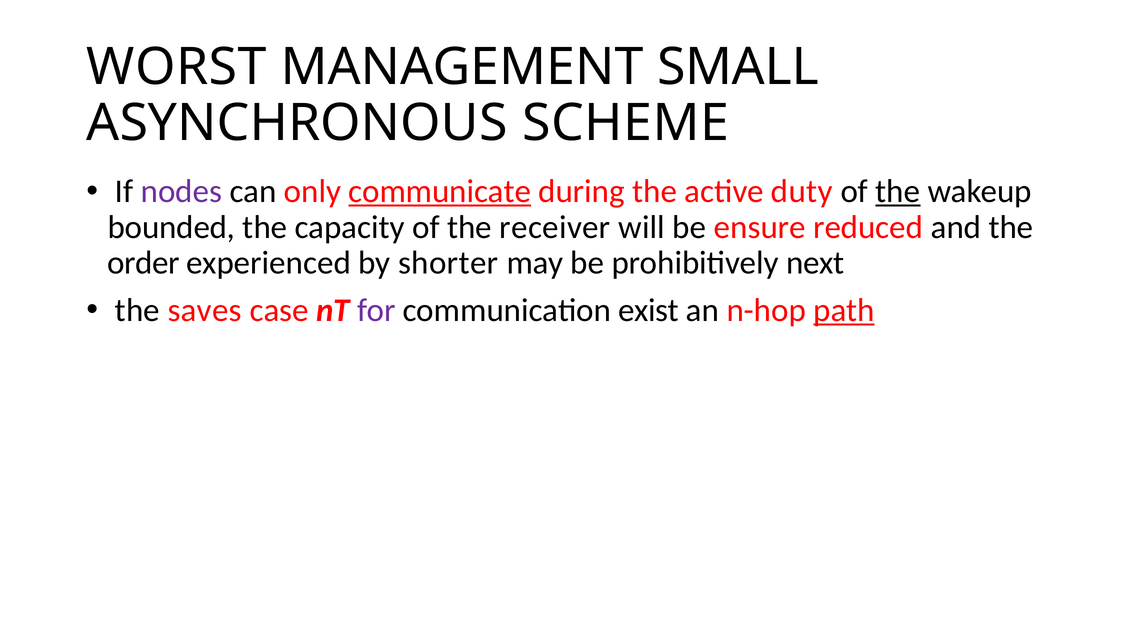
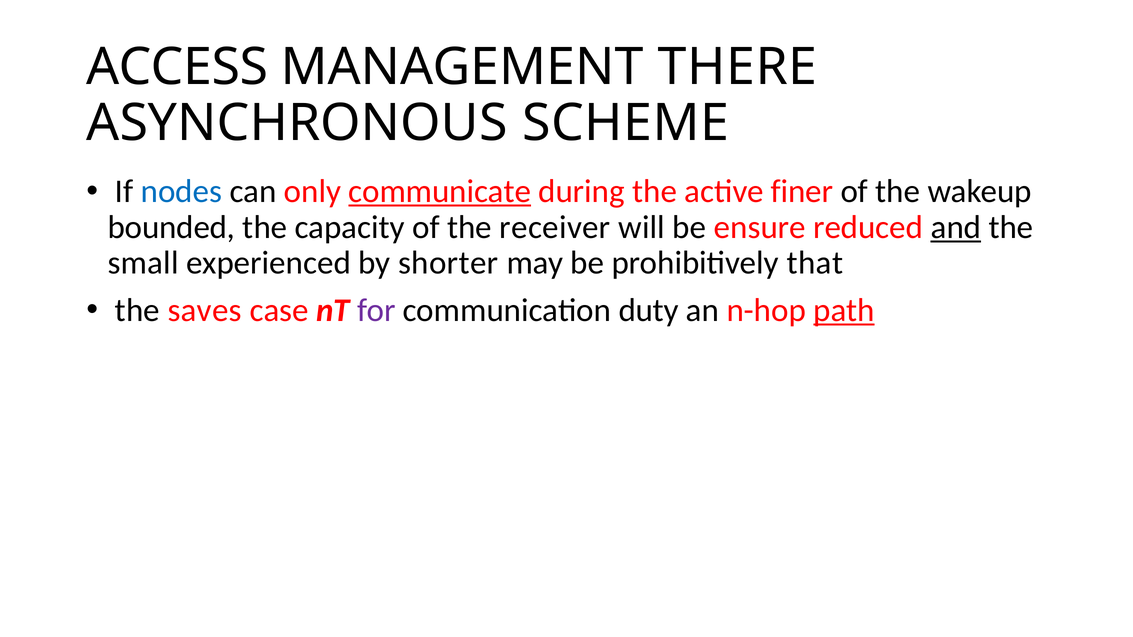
WORST: WORST -> ACCESS
SMALL: SMALL -> THERE
nodes colour: purple -> blue
duty: duty -> finer
the at (898, 192) underline: present -> none
and underline: none -> present
order: order -> small
next: next -> that
exist: exist -> duty
